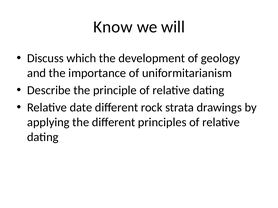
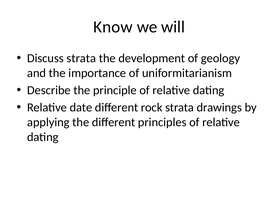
Discuss which: which -> strata
